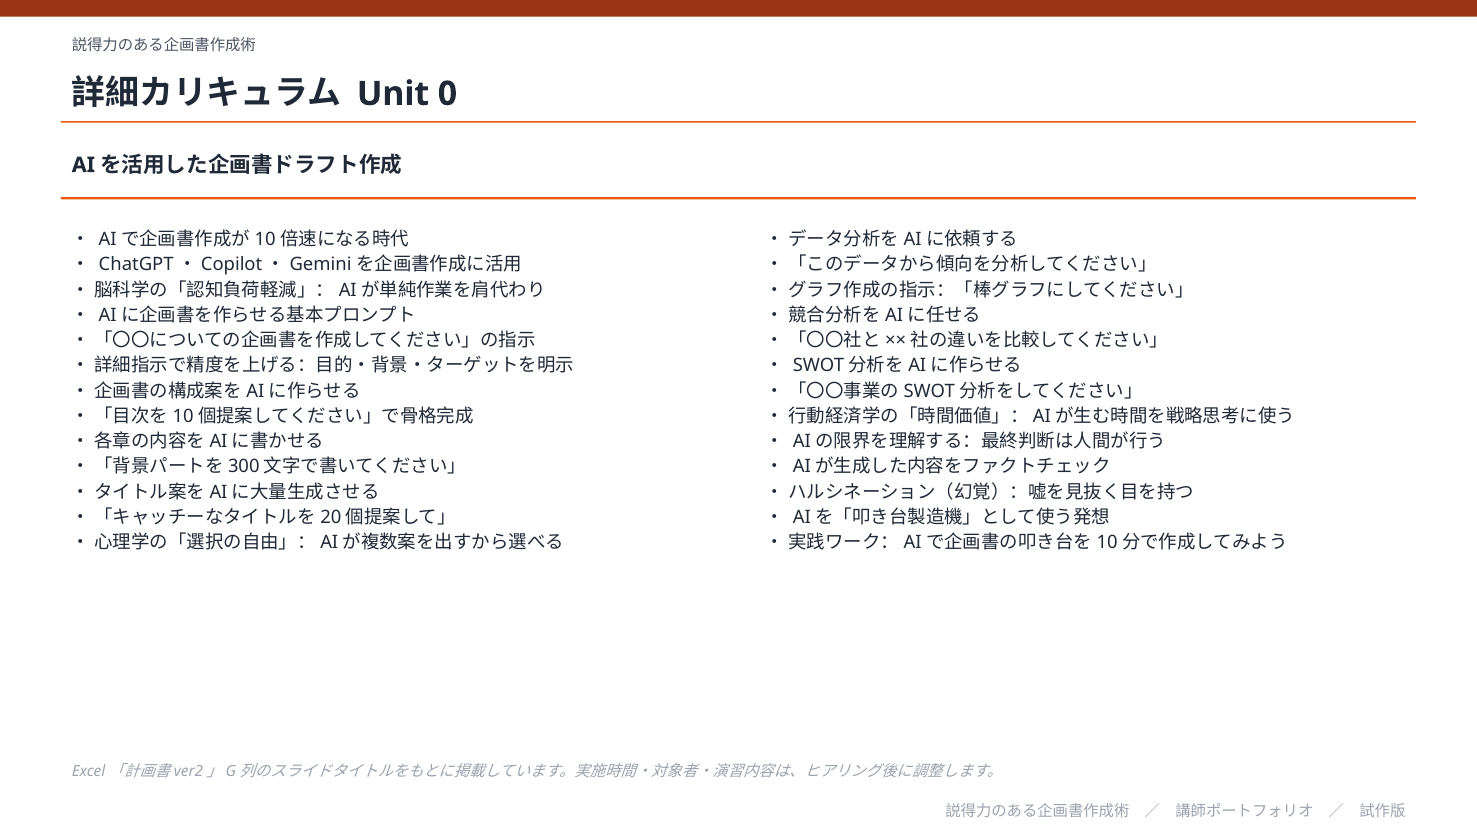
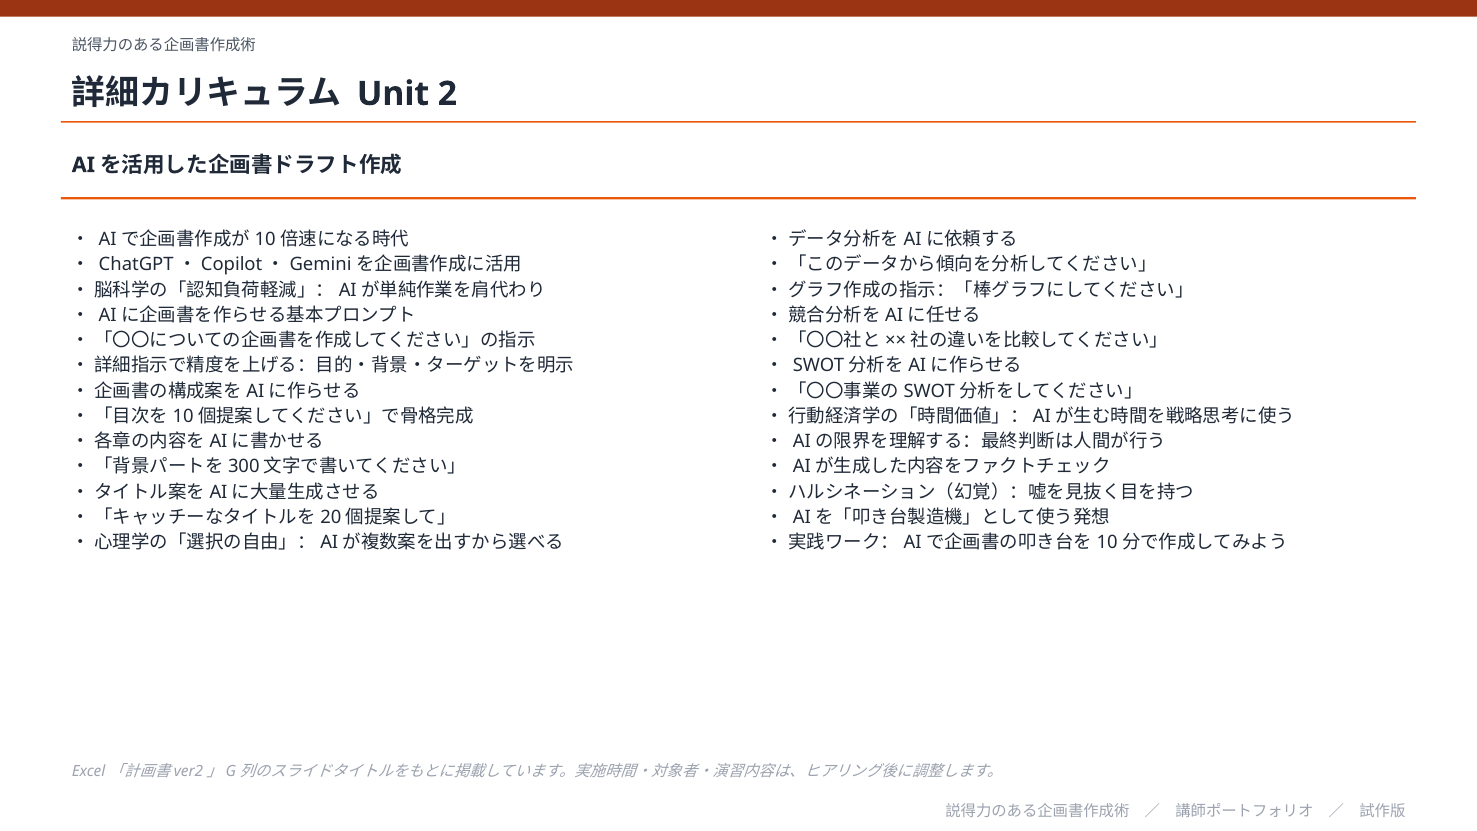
0: 0 -> 2
